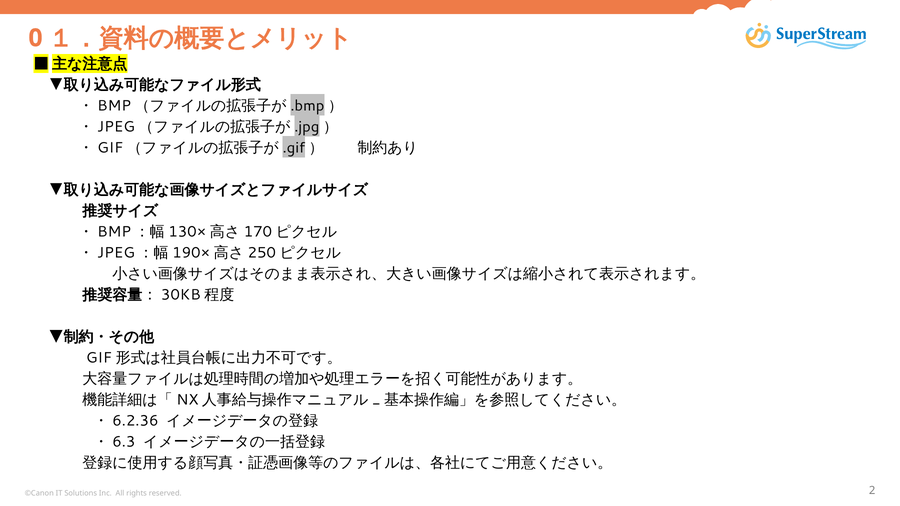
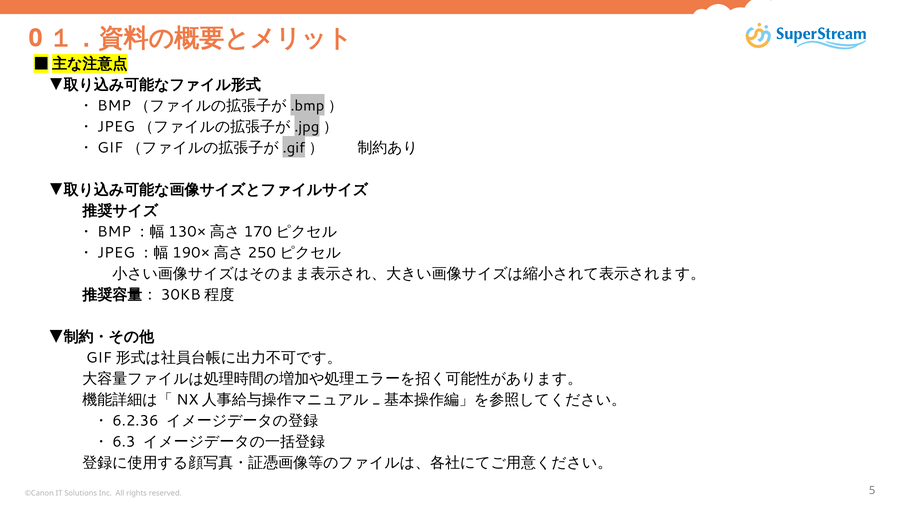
2: 2 -> 5
